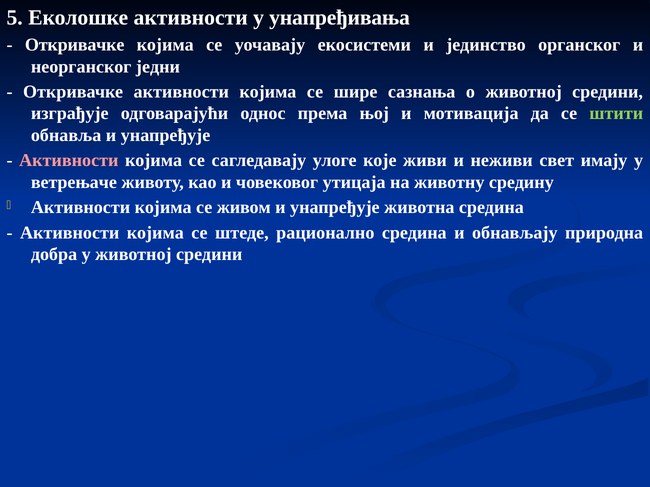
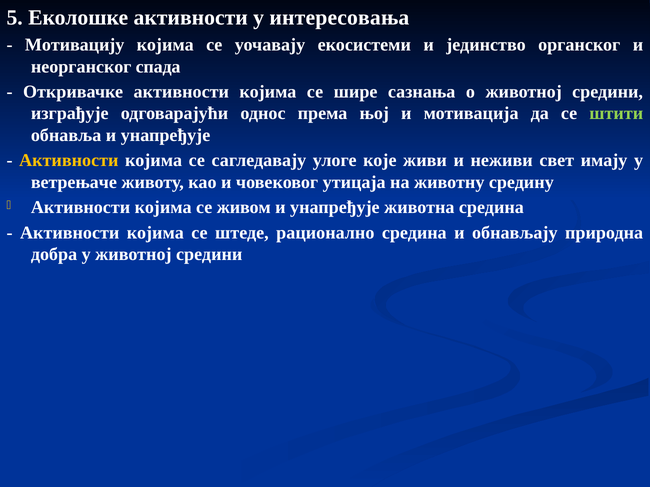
унапређивања: унапређивања -> интересовања
Откривачке at (75, 45): Откривачке -> Мотивацију
једни: једни -> спада
Активности at (69, 161) colour: pink -> yellow
